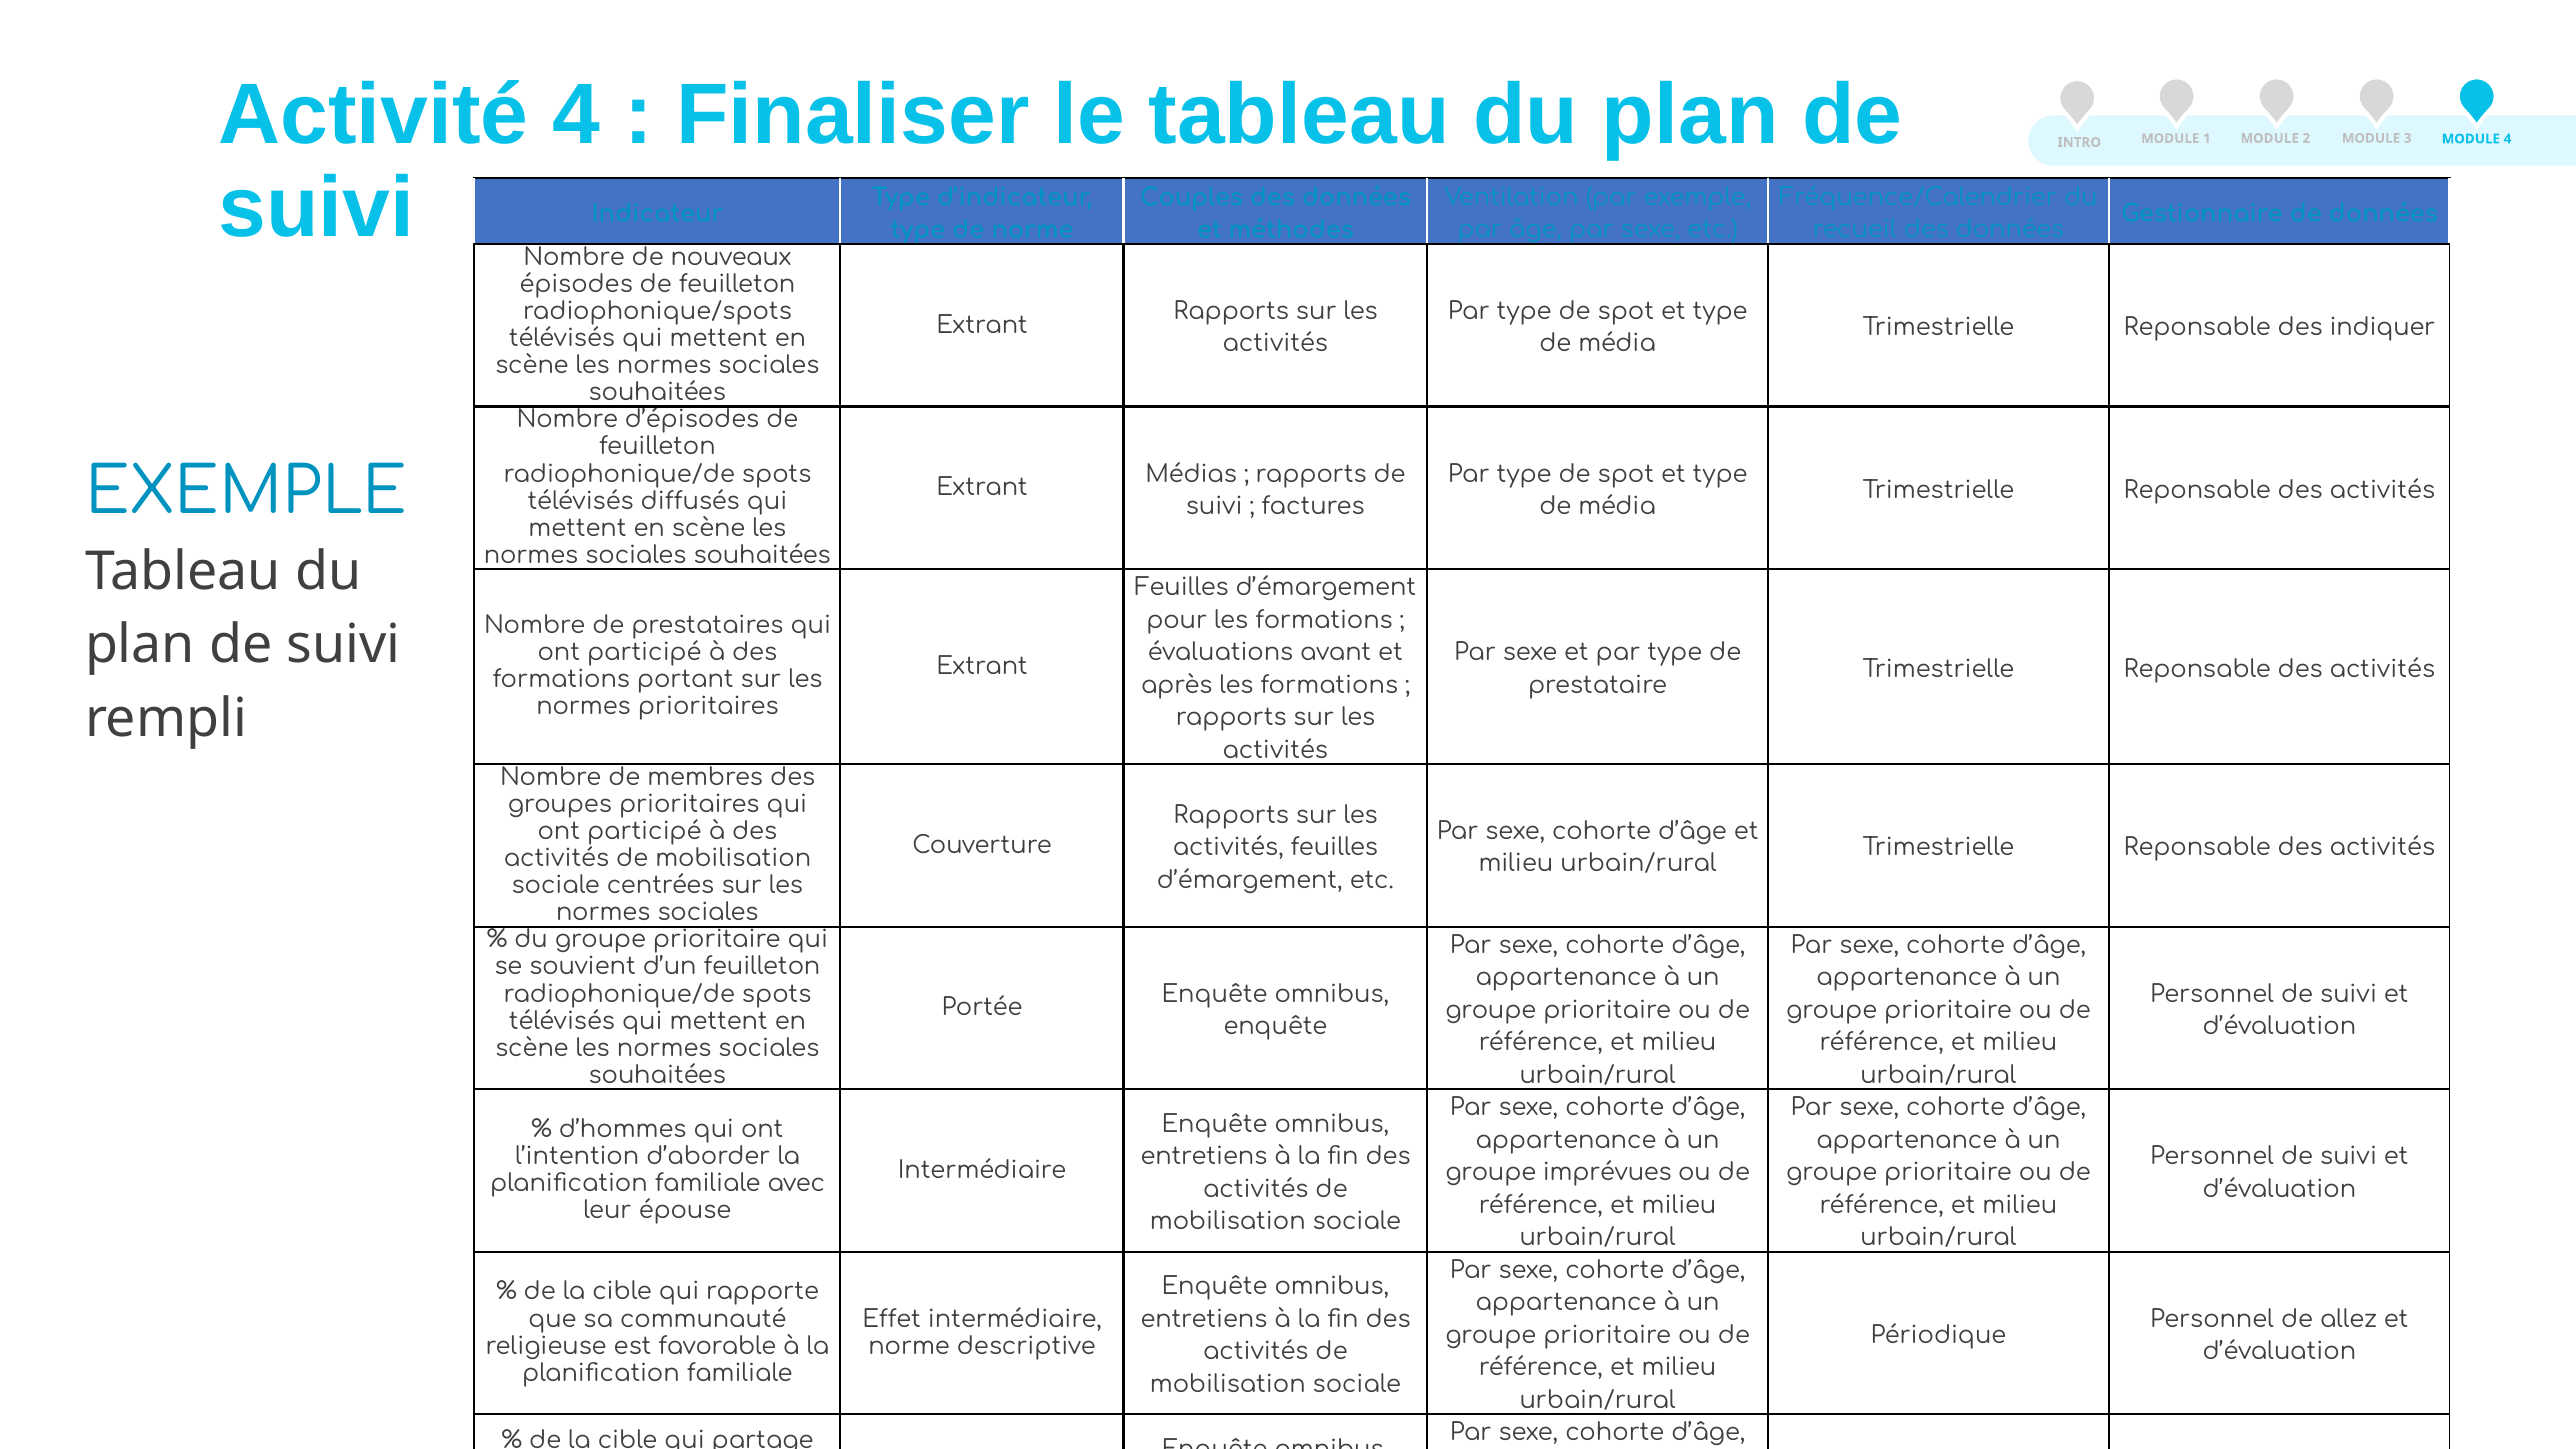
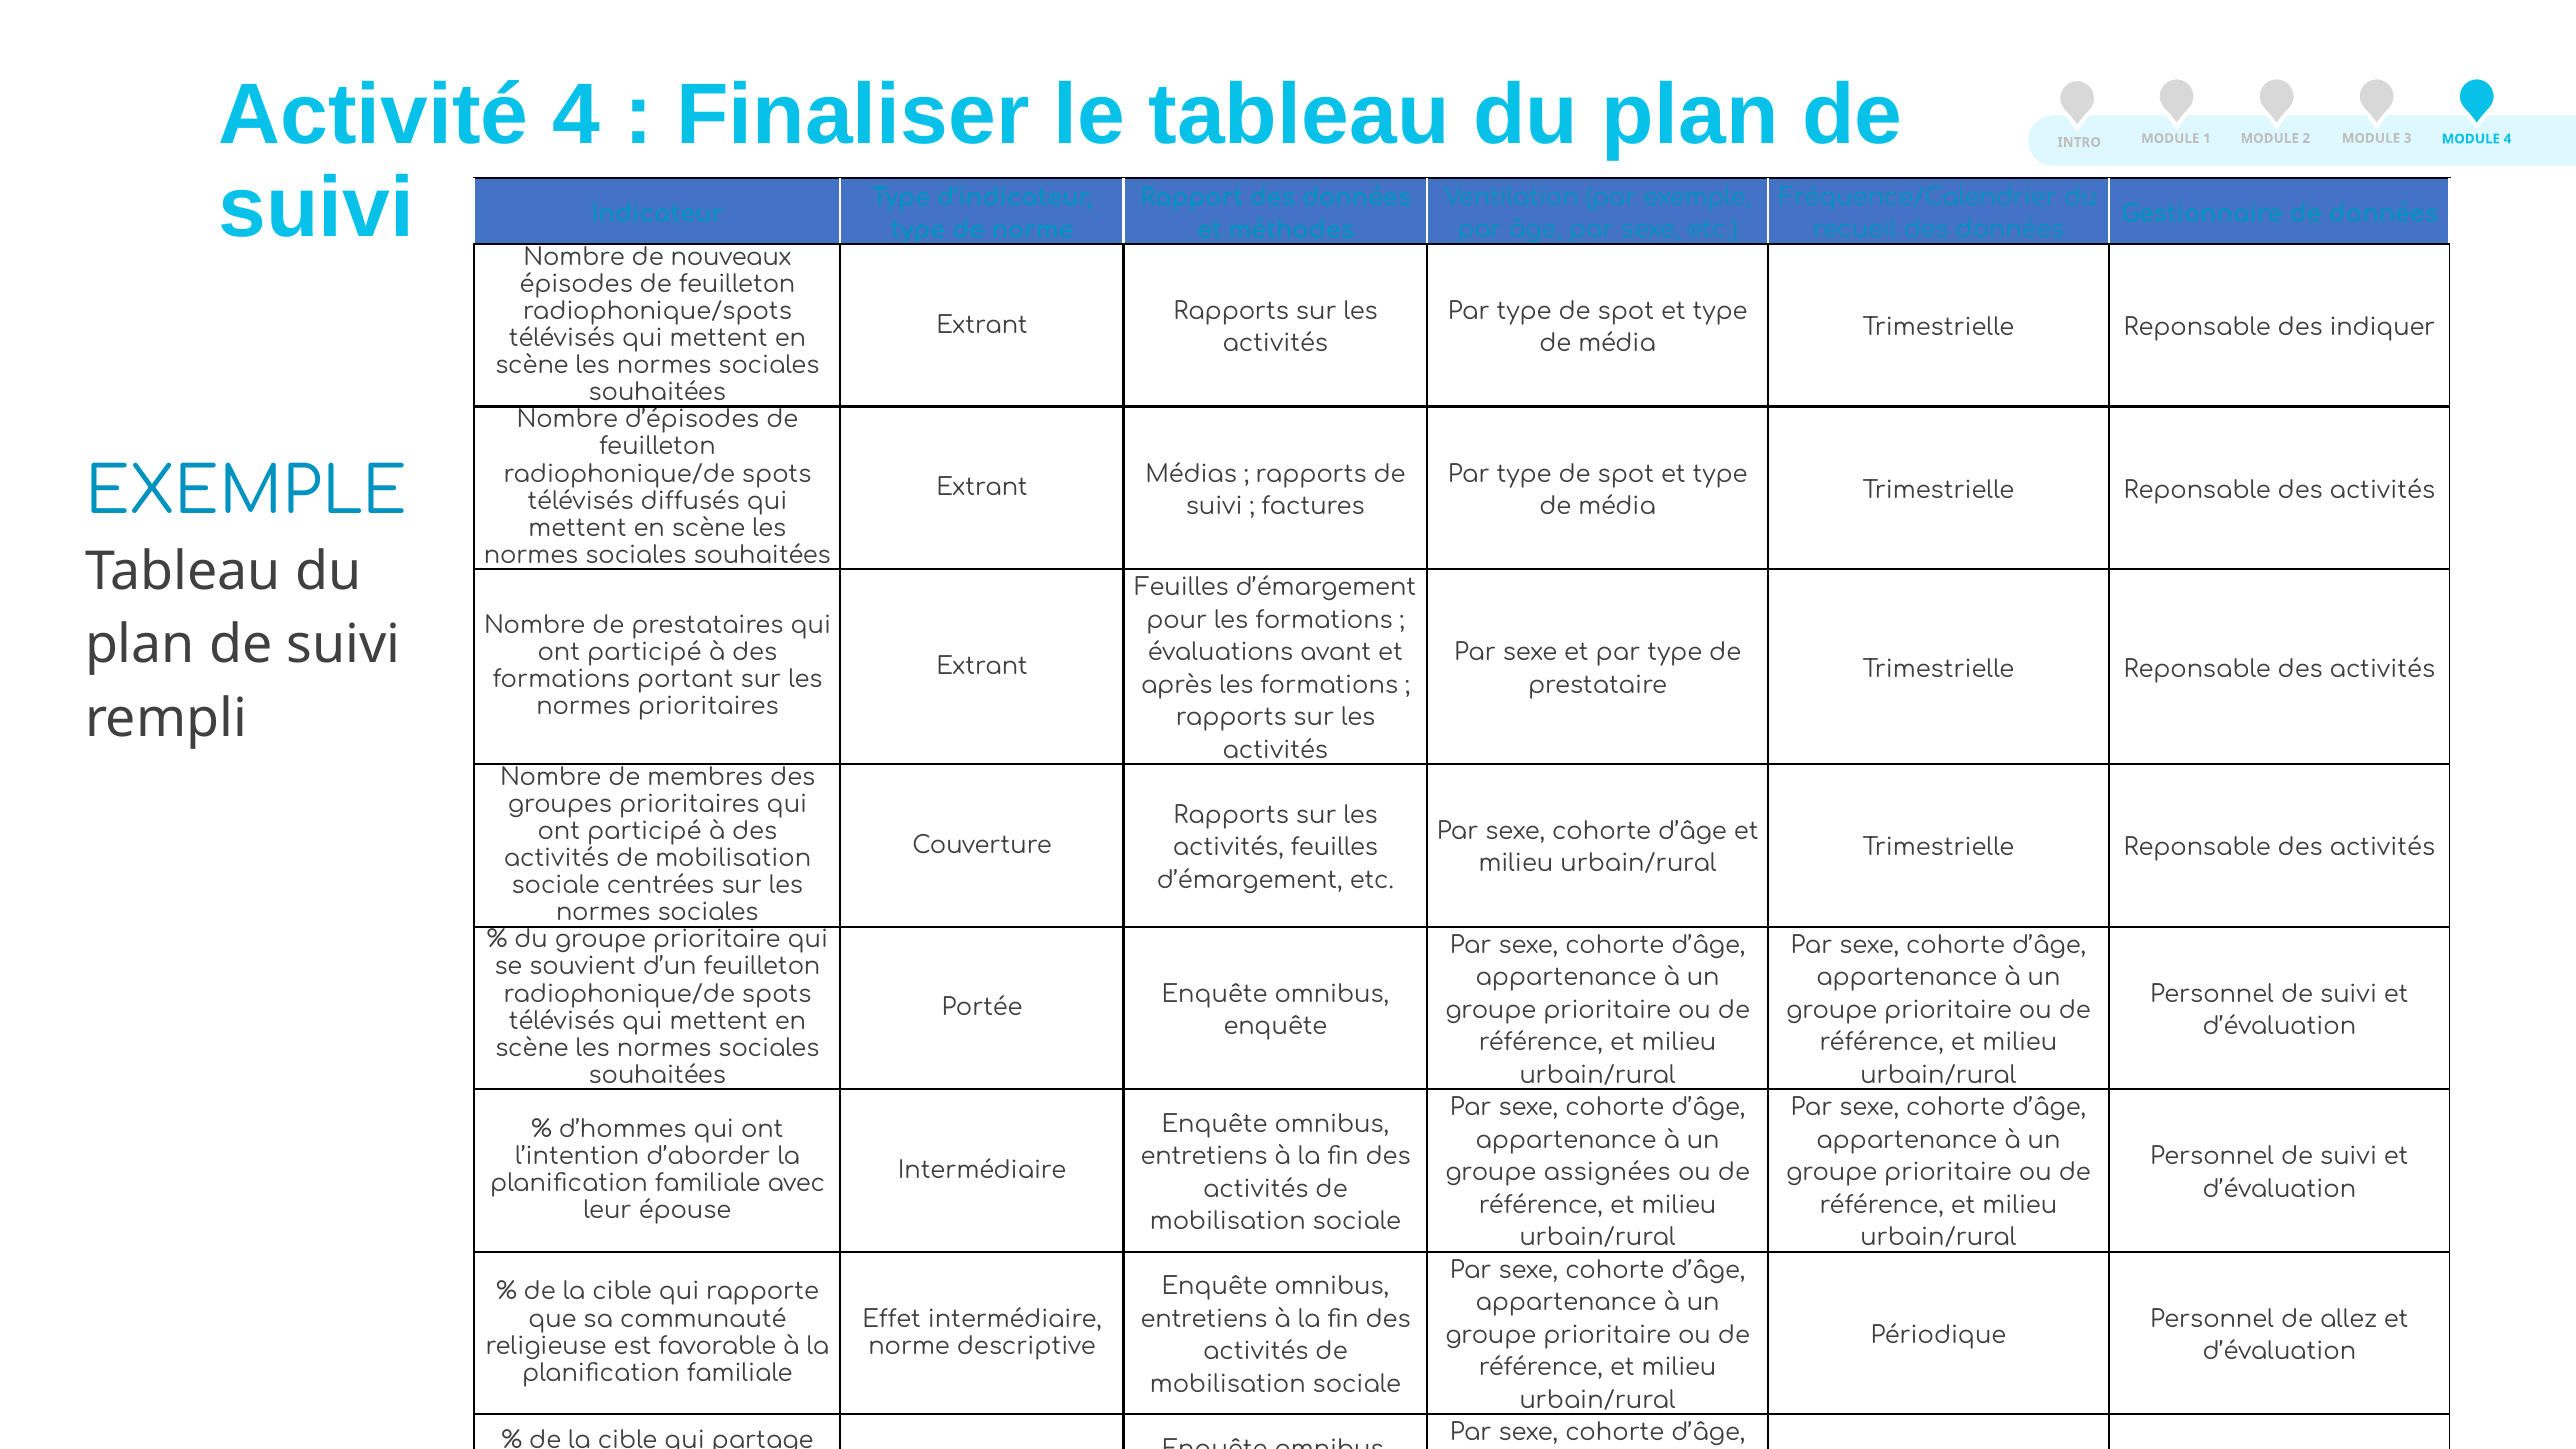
Couples: Couples -> Rapport
imprévues: imprévues -> assignées
